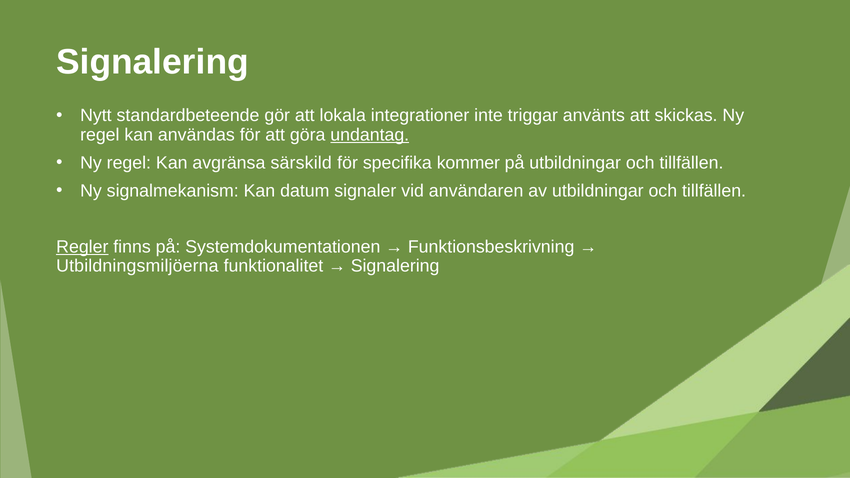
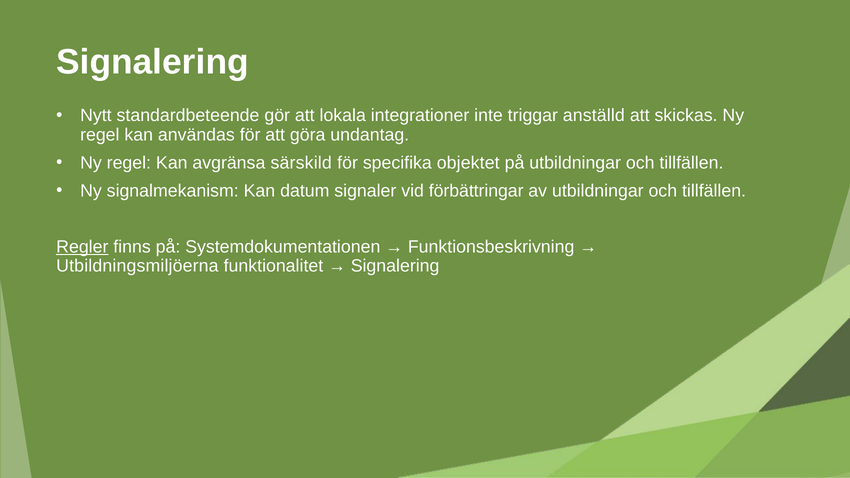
använts: använts -> anställd
undantag underline: present -> none
kommer: kommer -> objektet
användaren: användaren -> förbättringar
